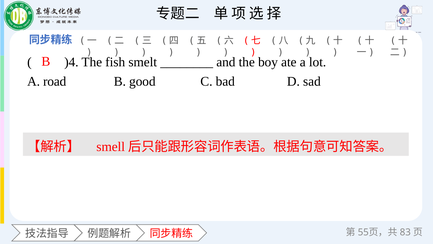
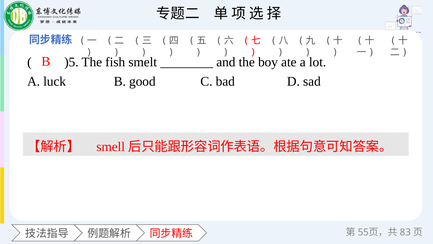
)4: )4 -> )5
road: road -> luck
